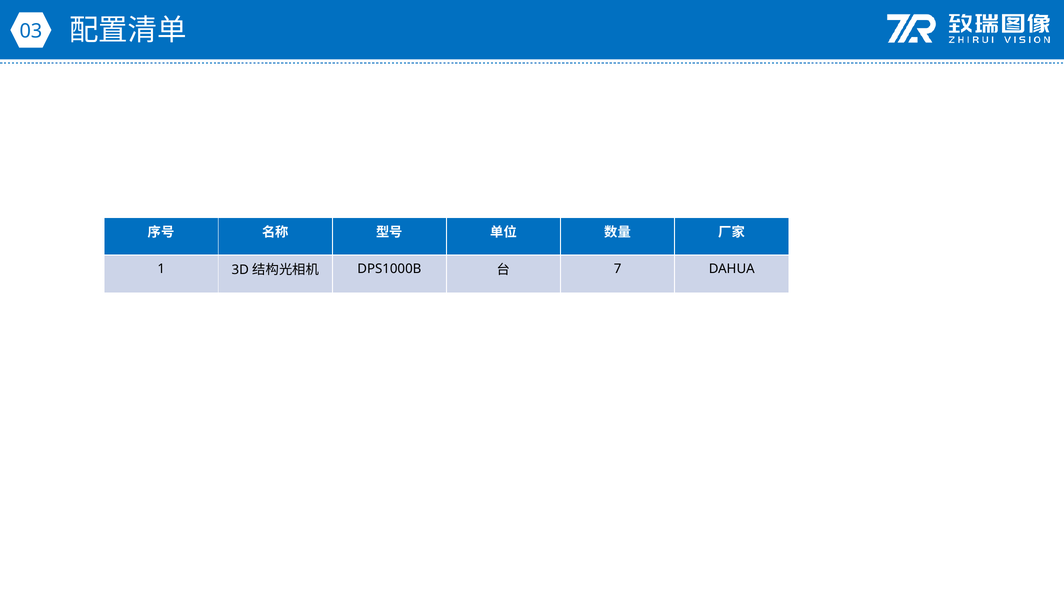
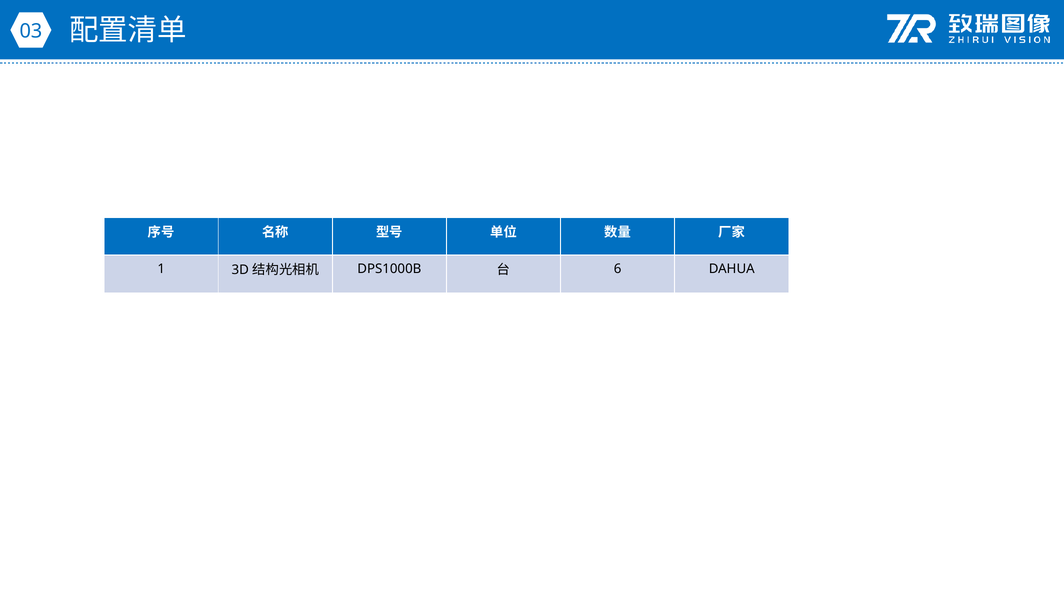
7: 7 -> 6
